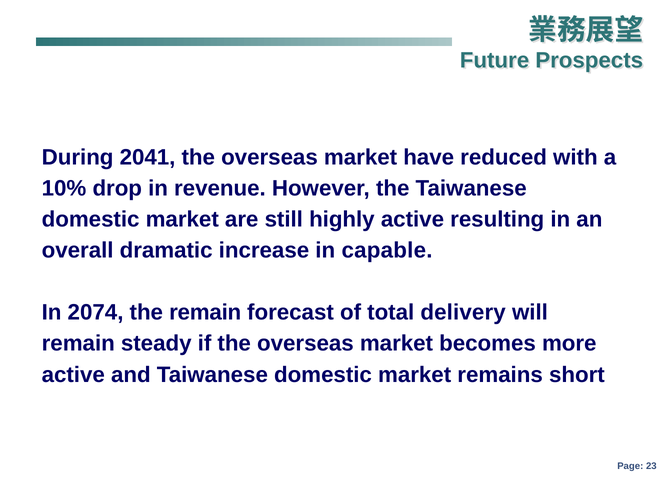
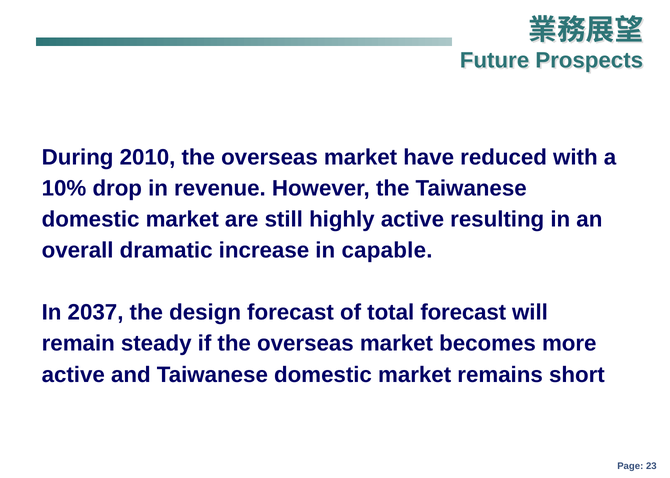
2041: 2041 -> 2010
2074: 2074 -> 2037
the remain: remain -> design
total delivery: delivery -> forecast
